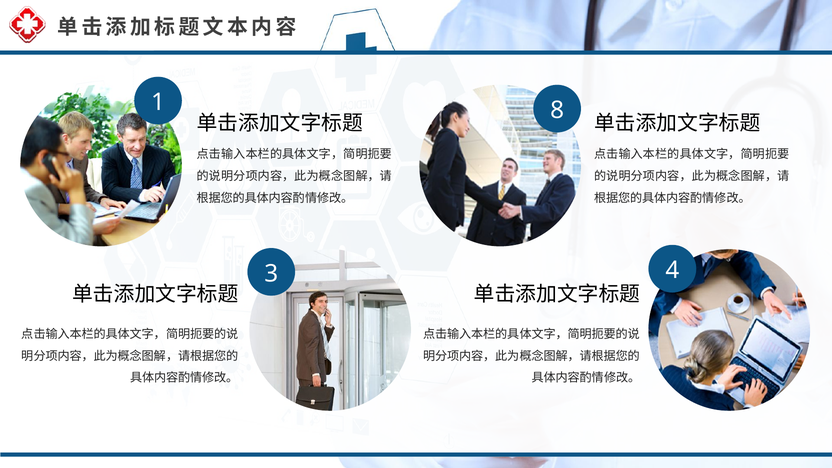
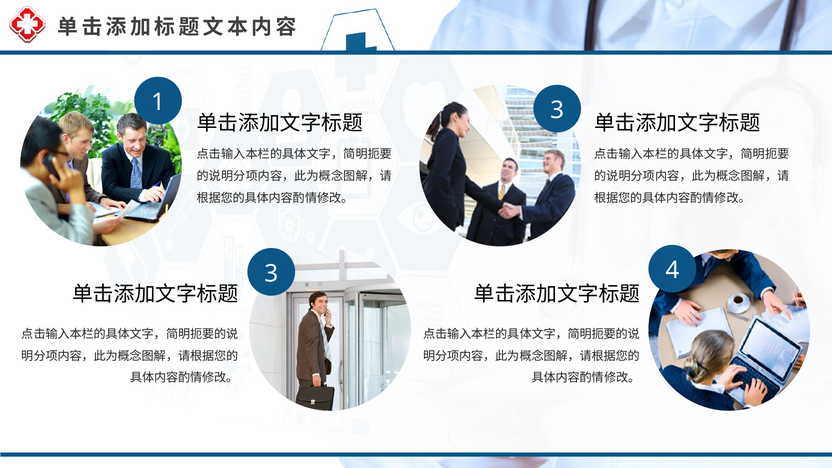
1 8: 8 -> 3
